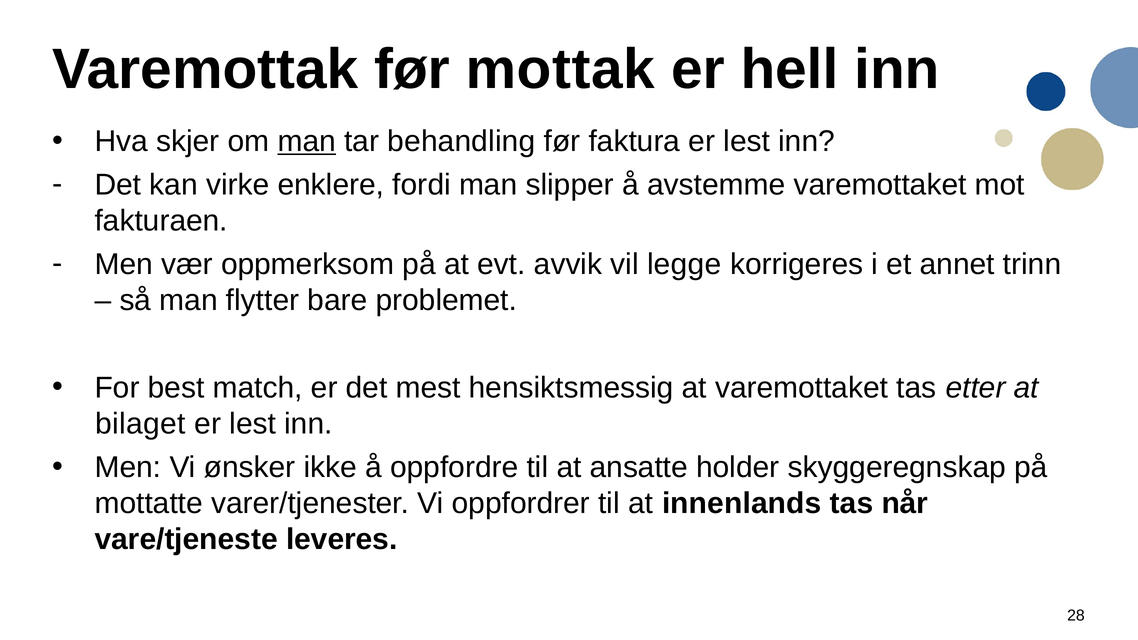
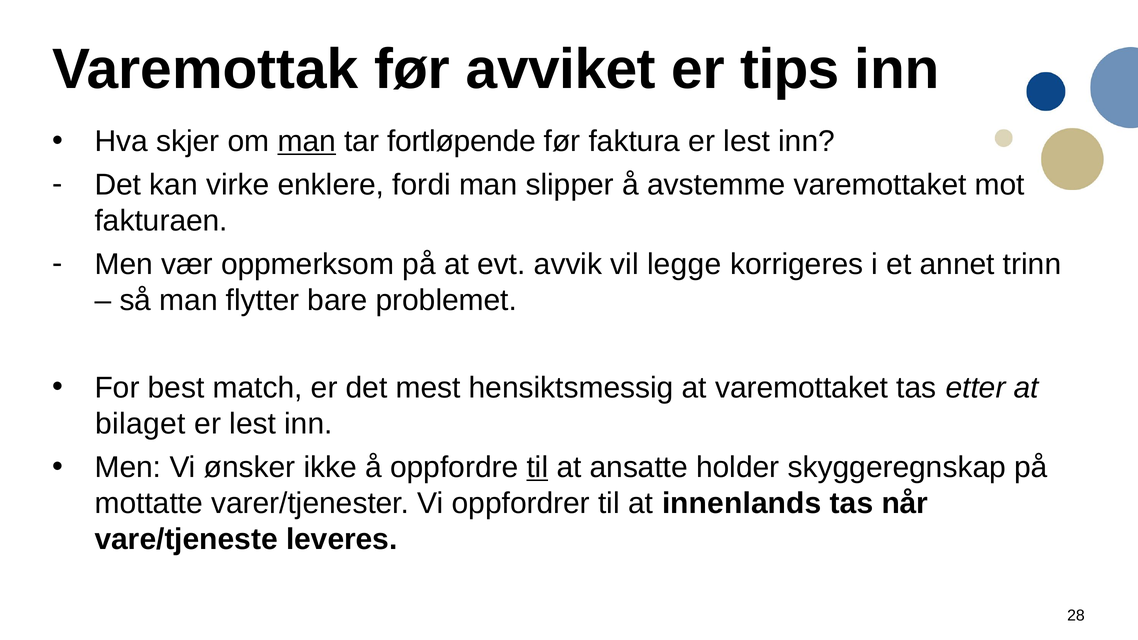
mottak: mottak -> avviket
hell: hell -> tips
behandling: behandling -> fortløpende
til at (537, 467) underline: none -> present
